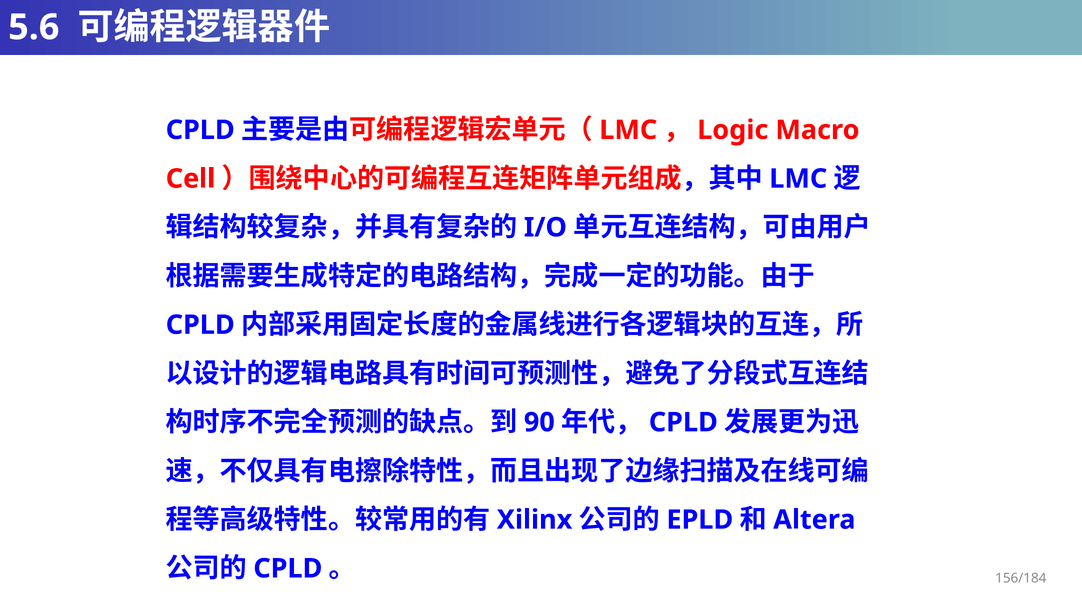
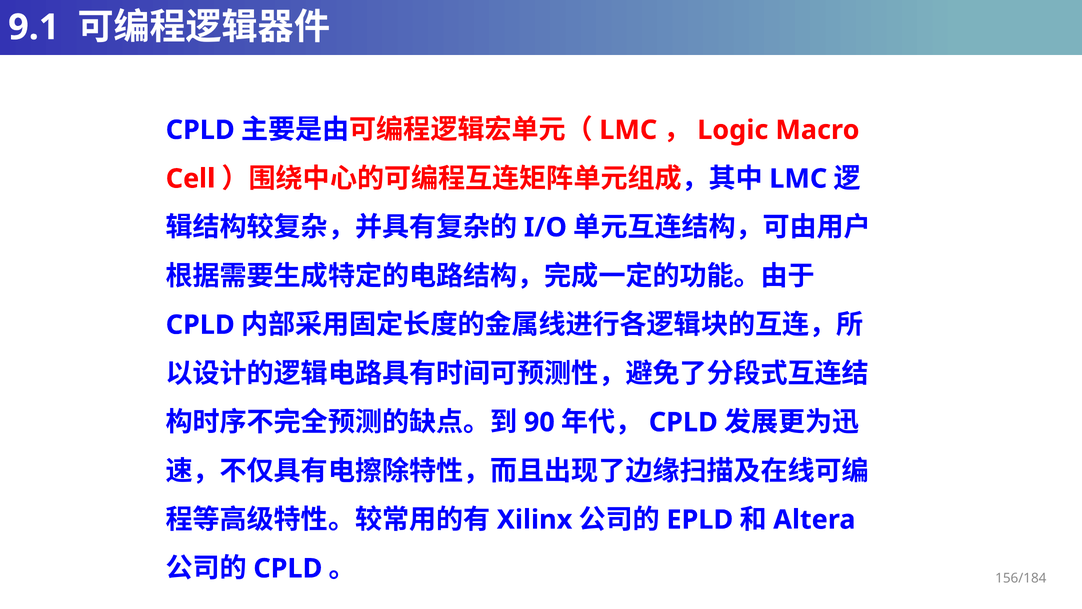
5.6: 5.6 -> 9.1
